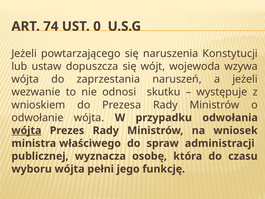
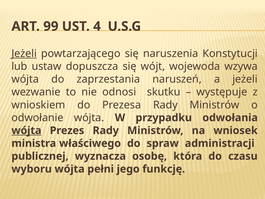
74: 74 -> 99
0: 0 -> 4
Jeżeli at (24, 53) underline: none -> present
